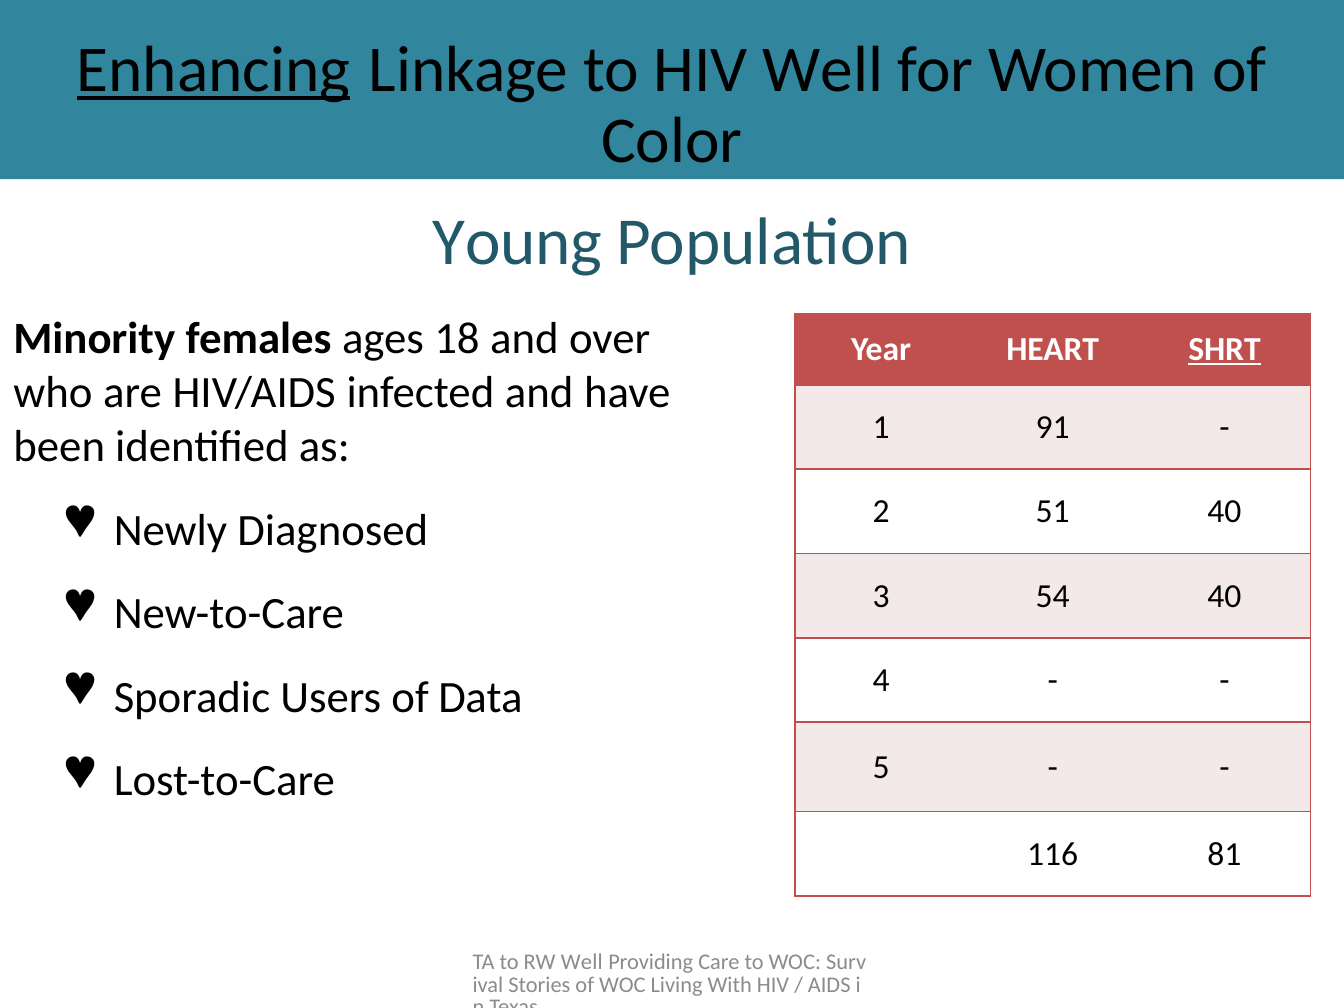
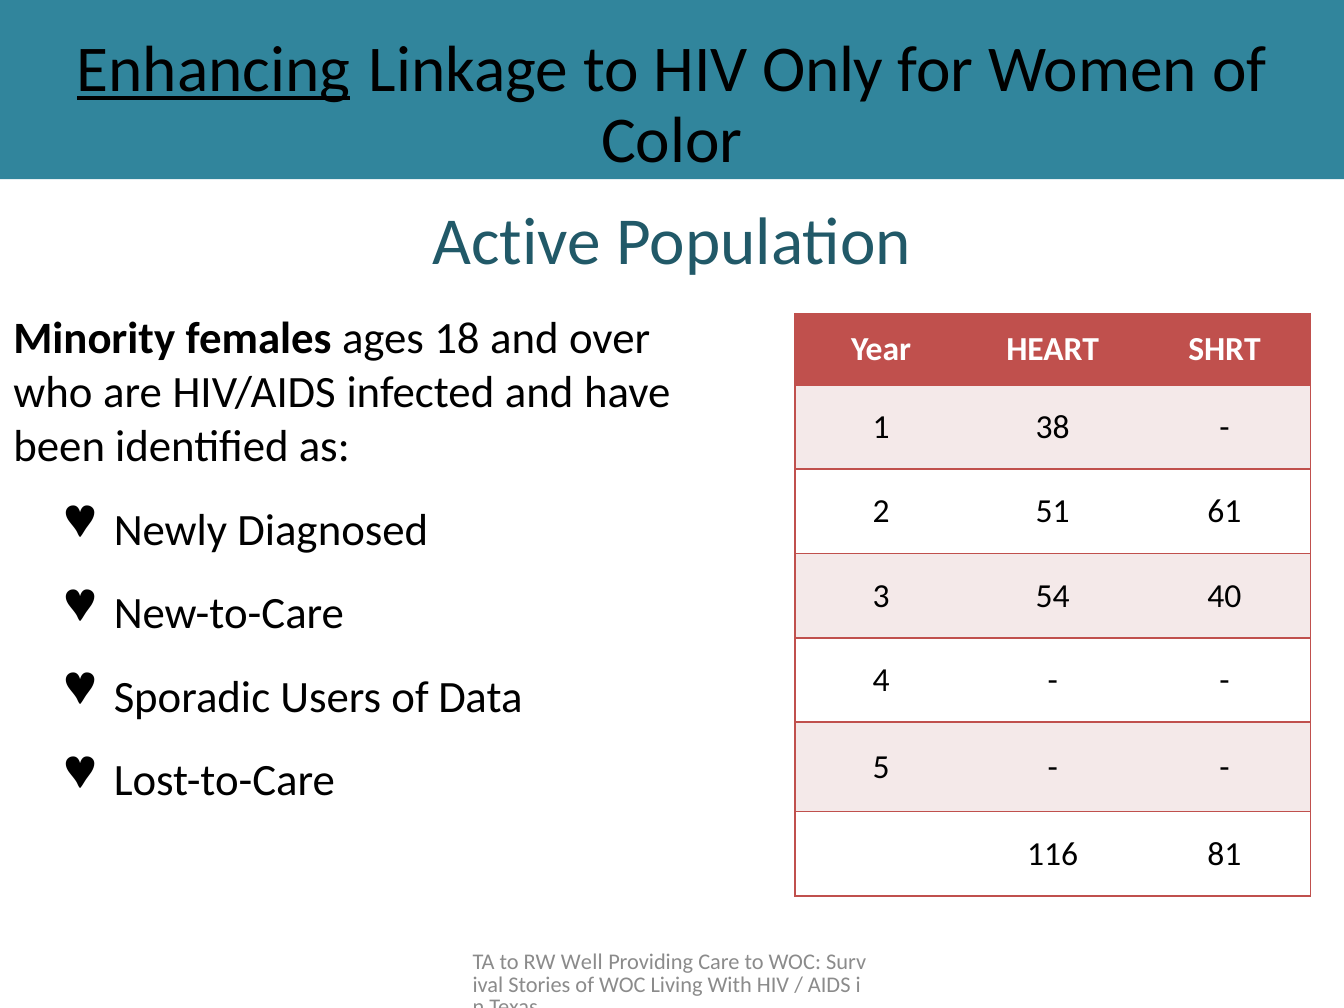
HIV Well: Well -> Only
Young: Young -> Active
SHRT underline: present -> none
91: 91 -> 38
51 40: 40 -> 61
